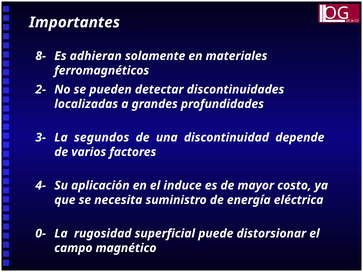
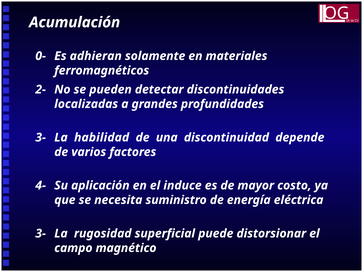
Importantes: Importantes -> Acumulación
8-: 8- -> 0-
segundos: segundos -> habilidad
0- at (41, 234): 0- -> 3-
